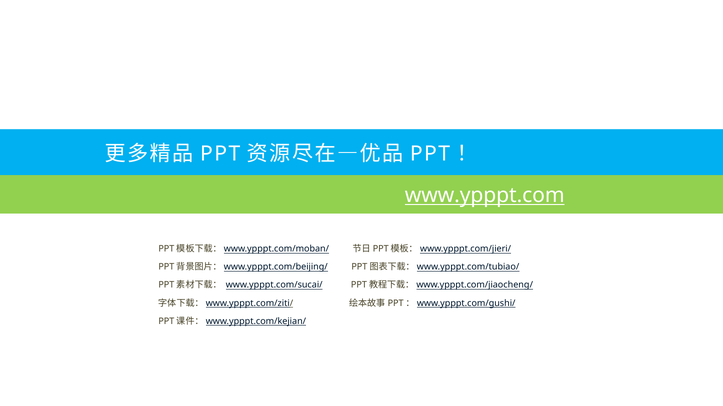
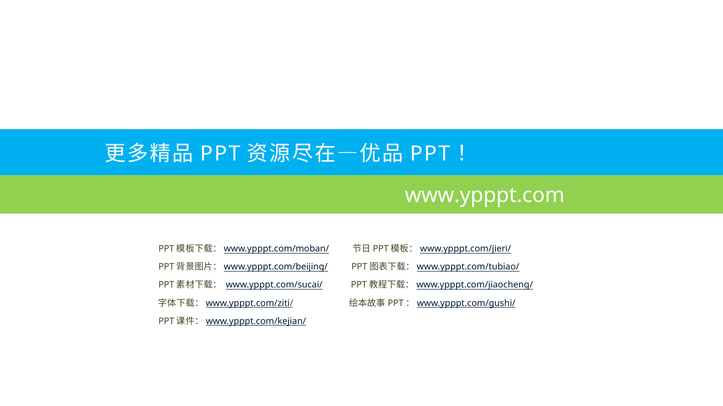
www.ypppt.com underline: present -> none
